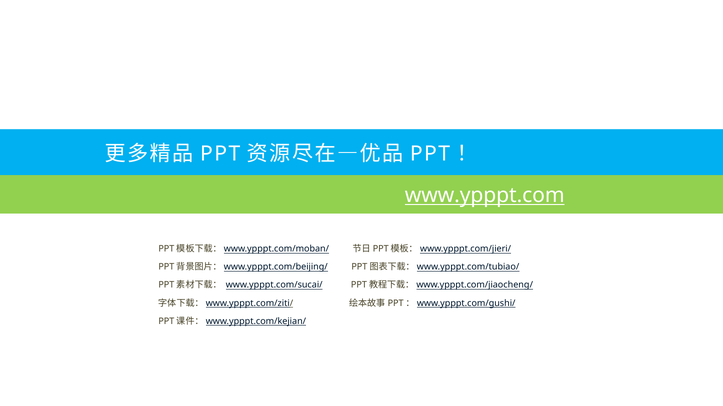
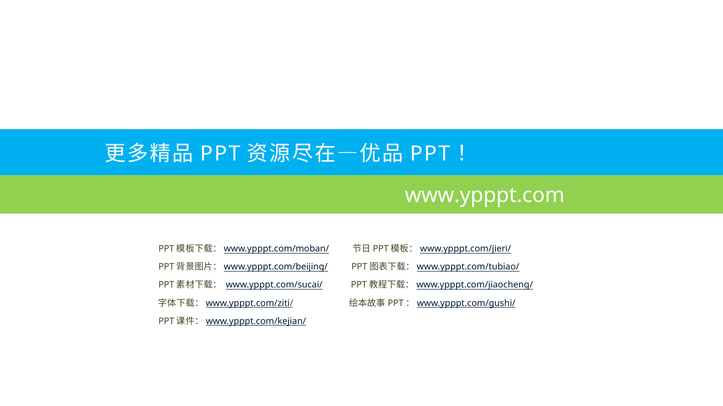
www.ypppt.com underline: present -> none
